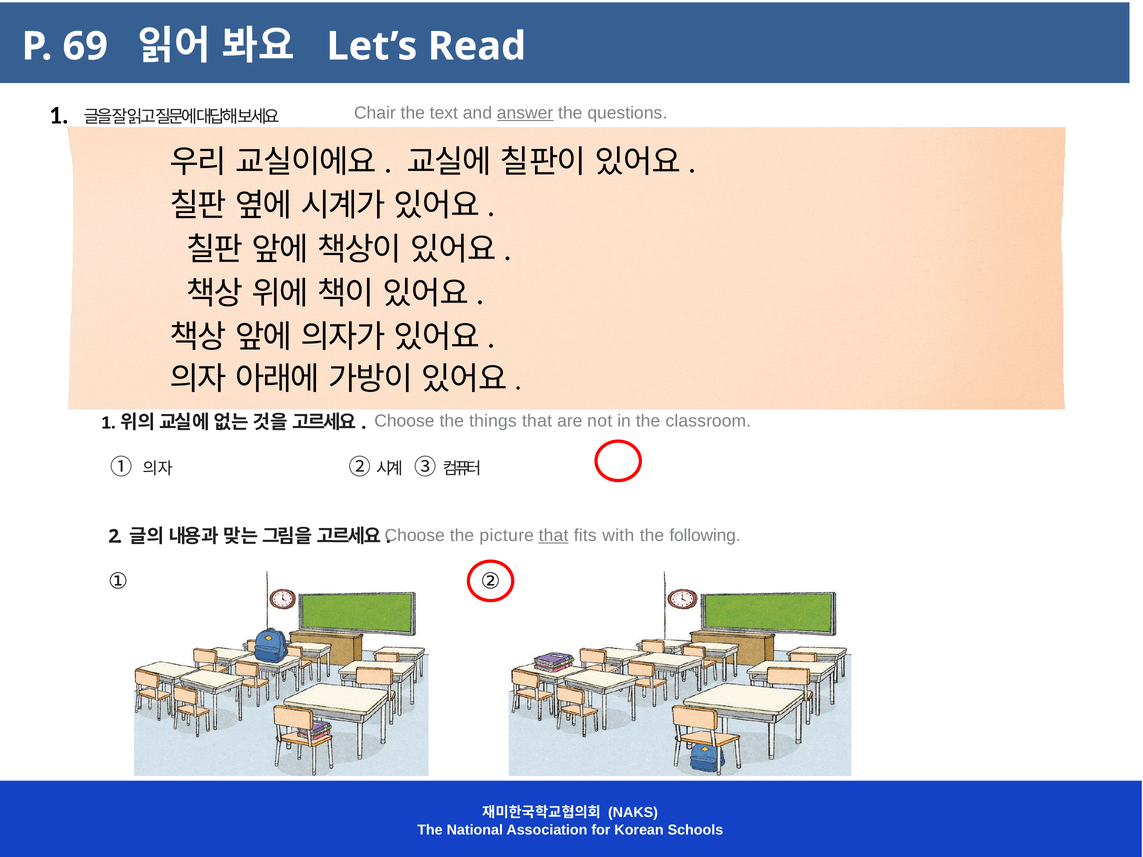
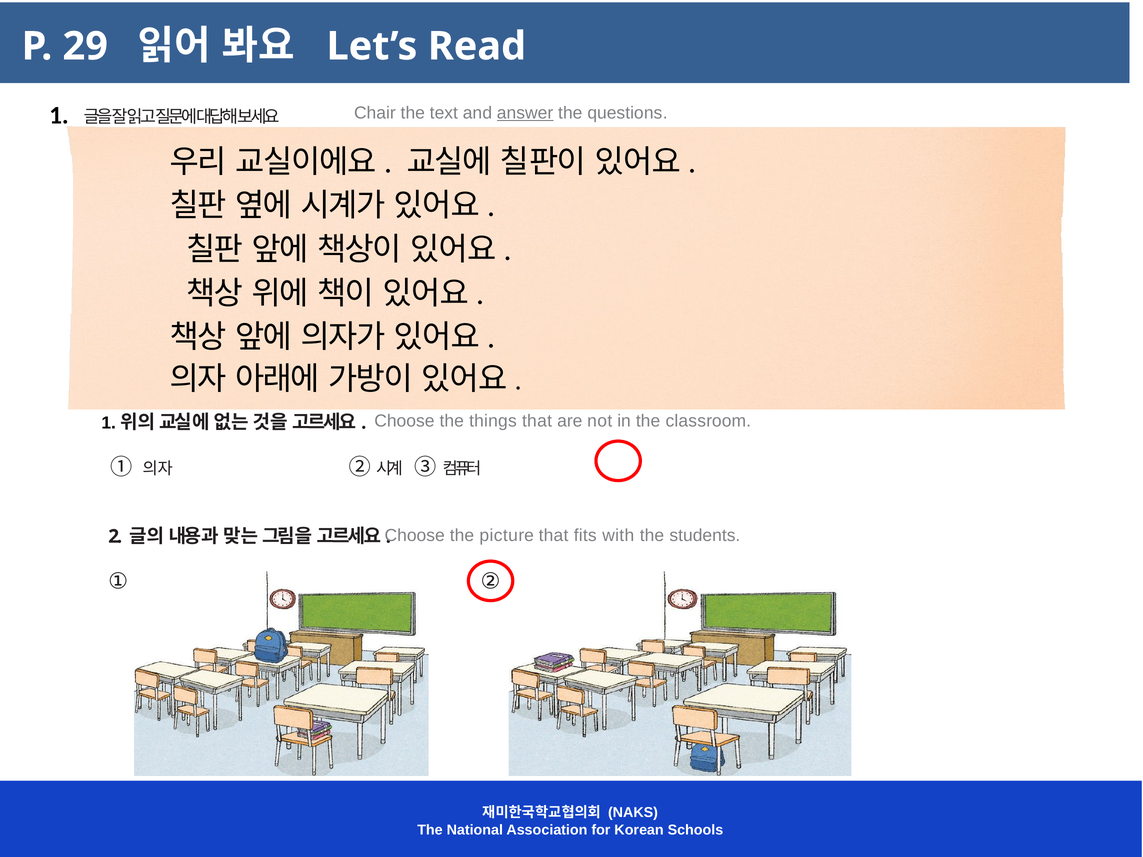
69: 69 -> 29
that at (554, 536) underline: present -> none
following: following -> students
